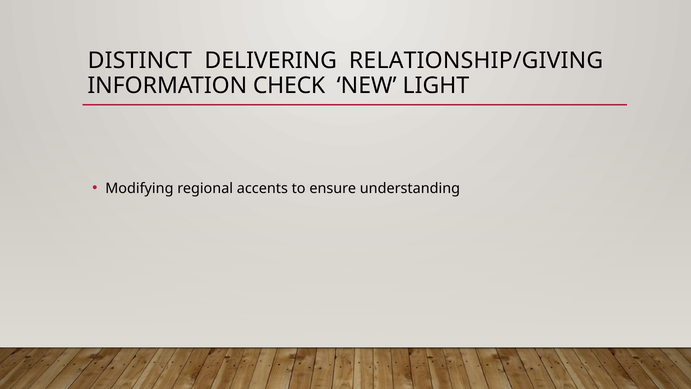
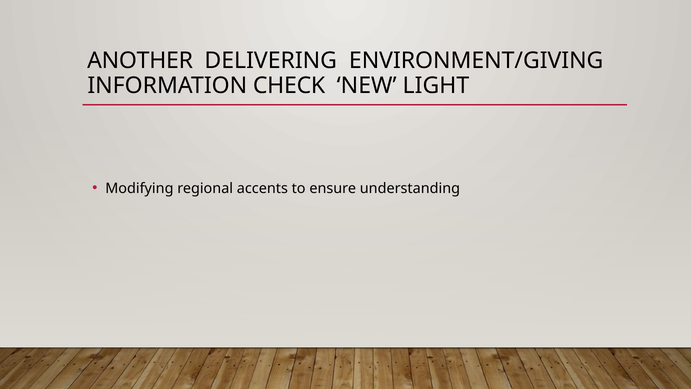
DISTINCT: DISTINCT -> ANOTHER
RELATIONSHIP/GIVING: RELATIONSHIP/GIVING -> ENVIRONMENT/GIVING
